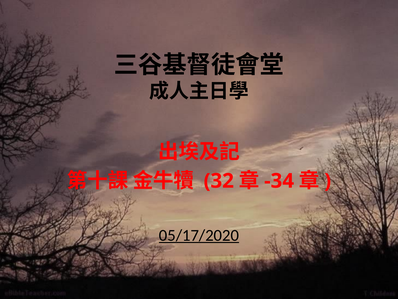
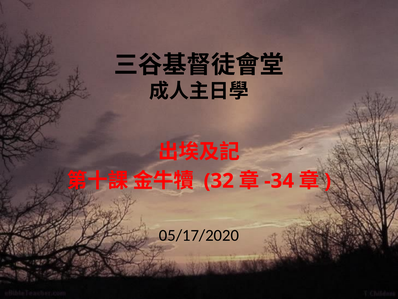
05/17/2020 underline: present -> none
